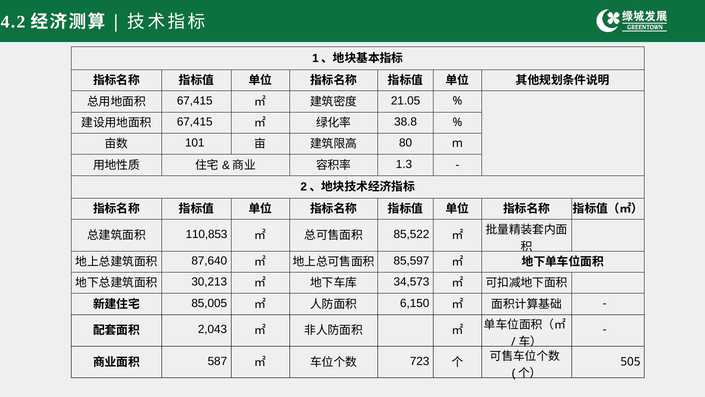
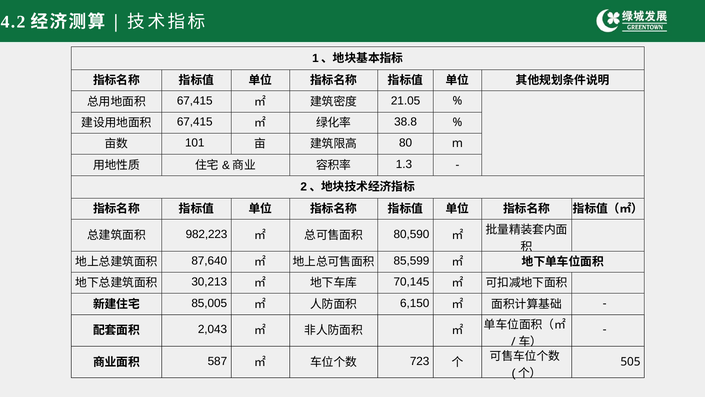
110,853: 110,853 -> 982,223
85,522: 85,522 -> 80,590
85,597: 85,597 -> 85,599
34,573: 34,573 -> 70,145
